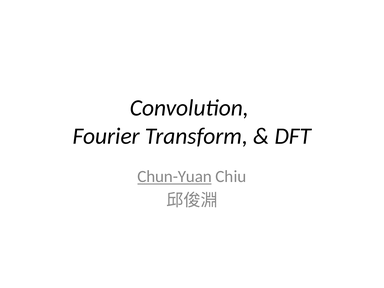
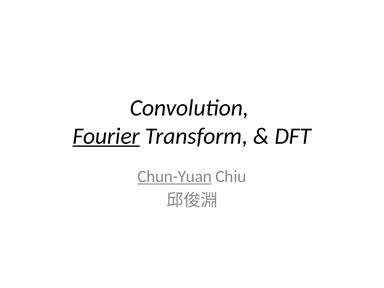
Fourier underline: none -> present
